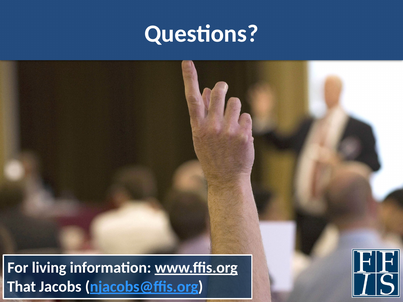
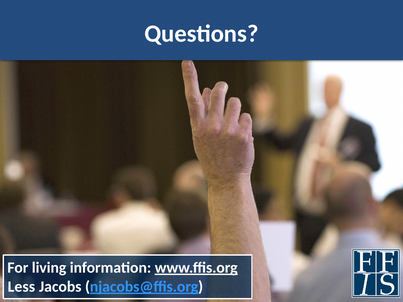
That: That -> Less
